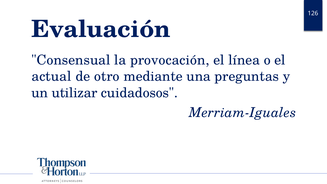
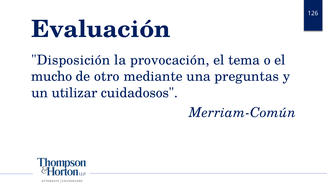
Consensual: Consensual -> Disposición
línea: línea -> tema
actual: actual -> mucho
Merriam-Iguales: Merriam-Iguales -> Merriam-Común
